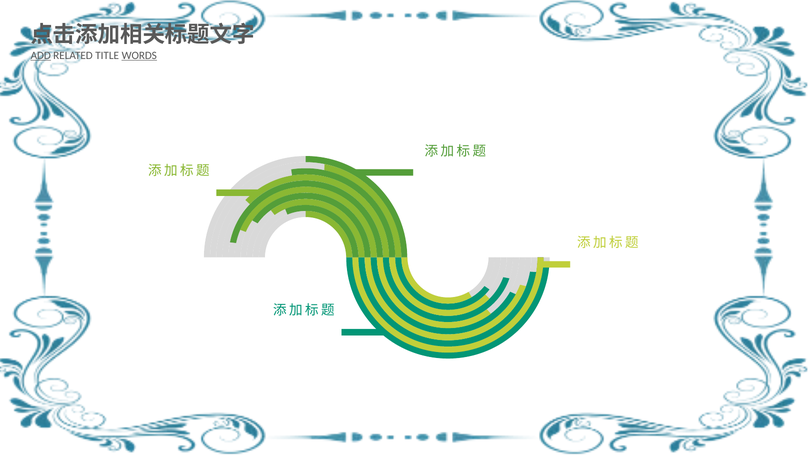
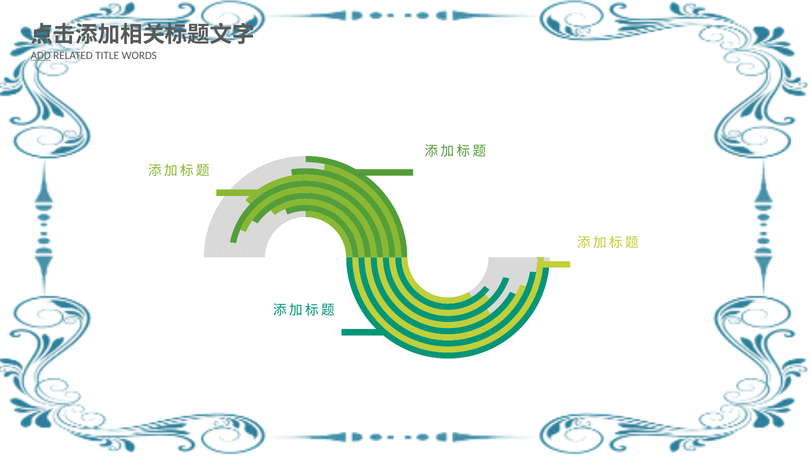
WORDS underline: present -> none
